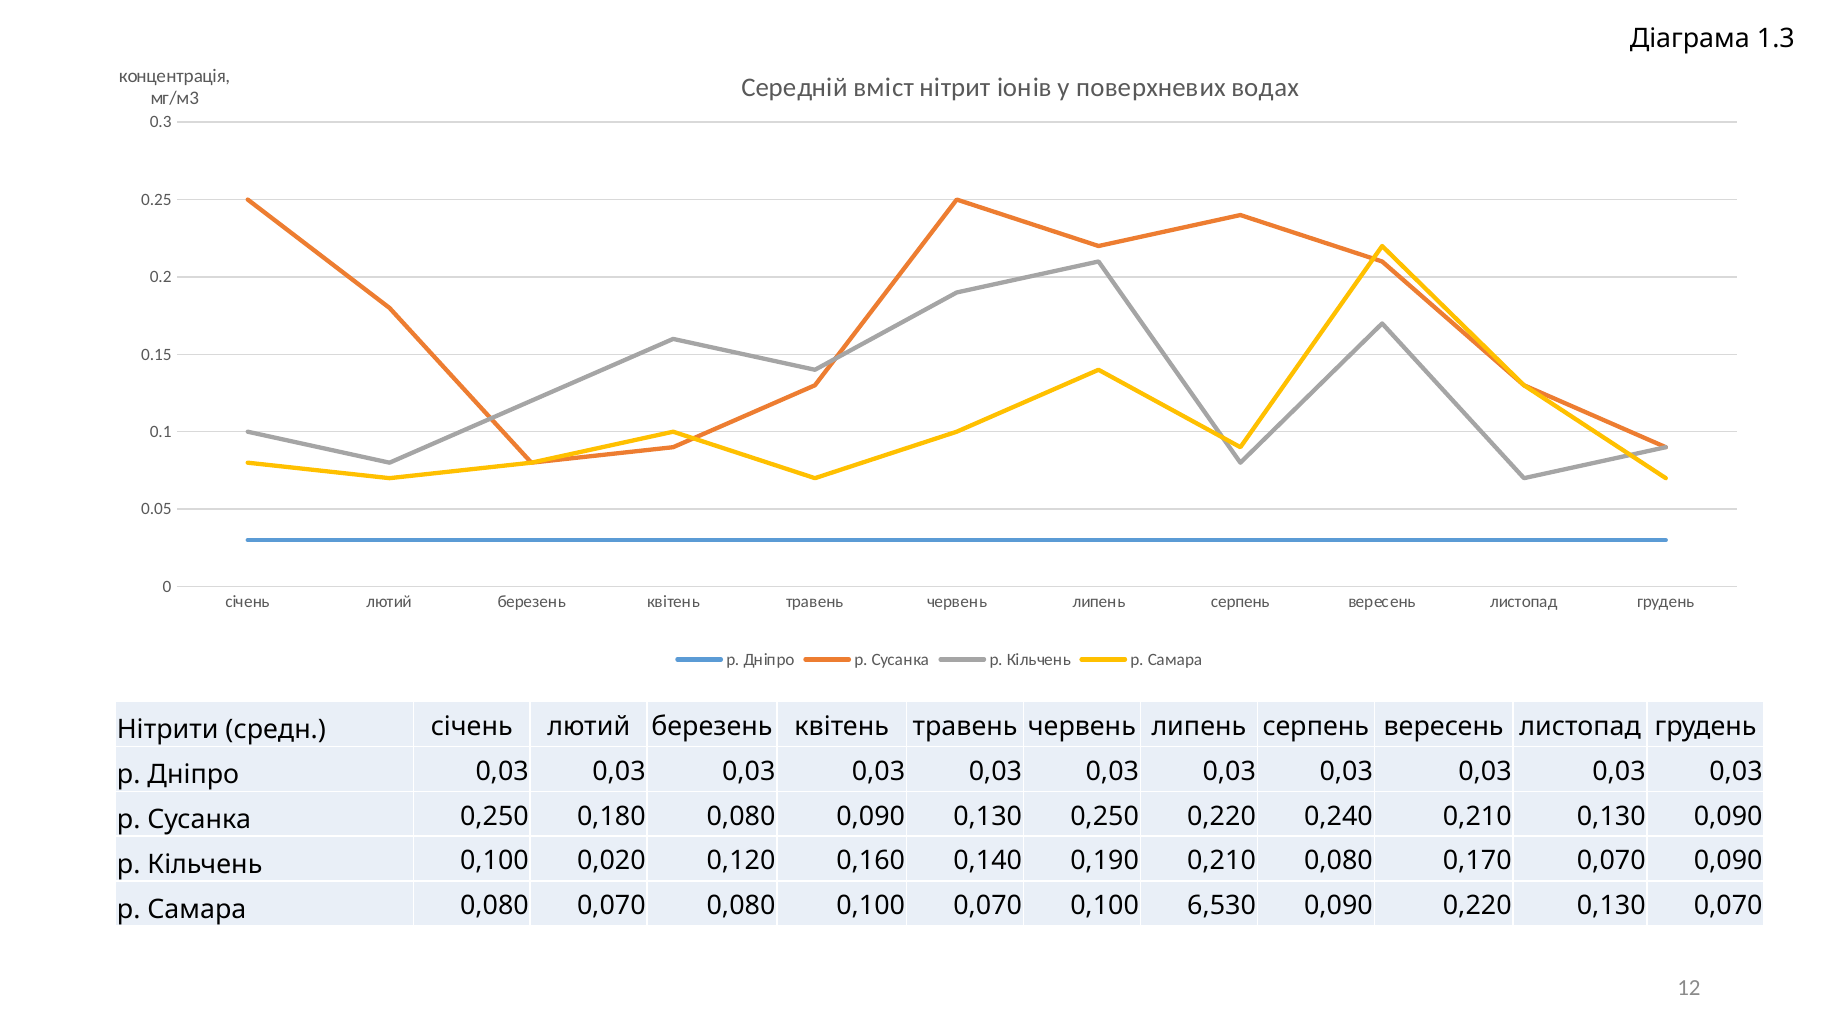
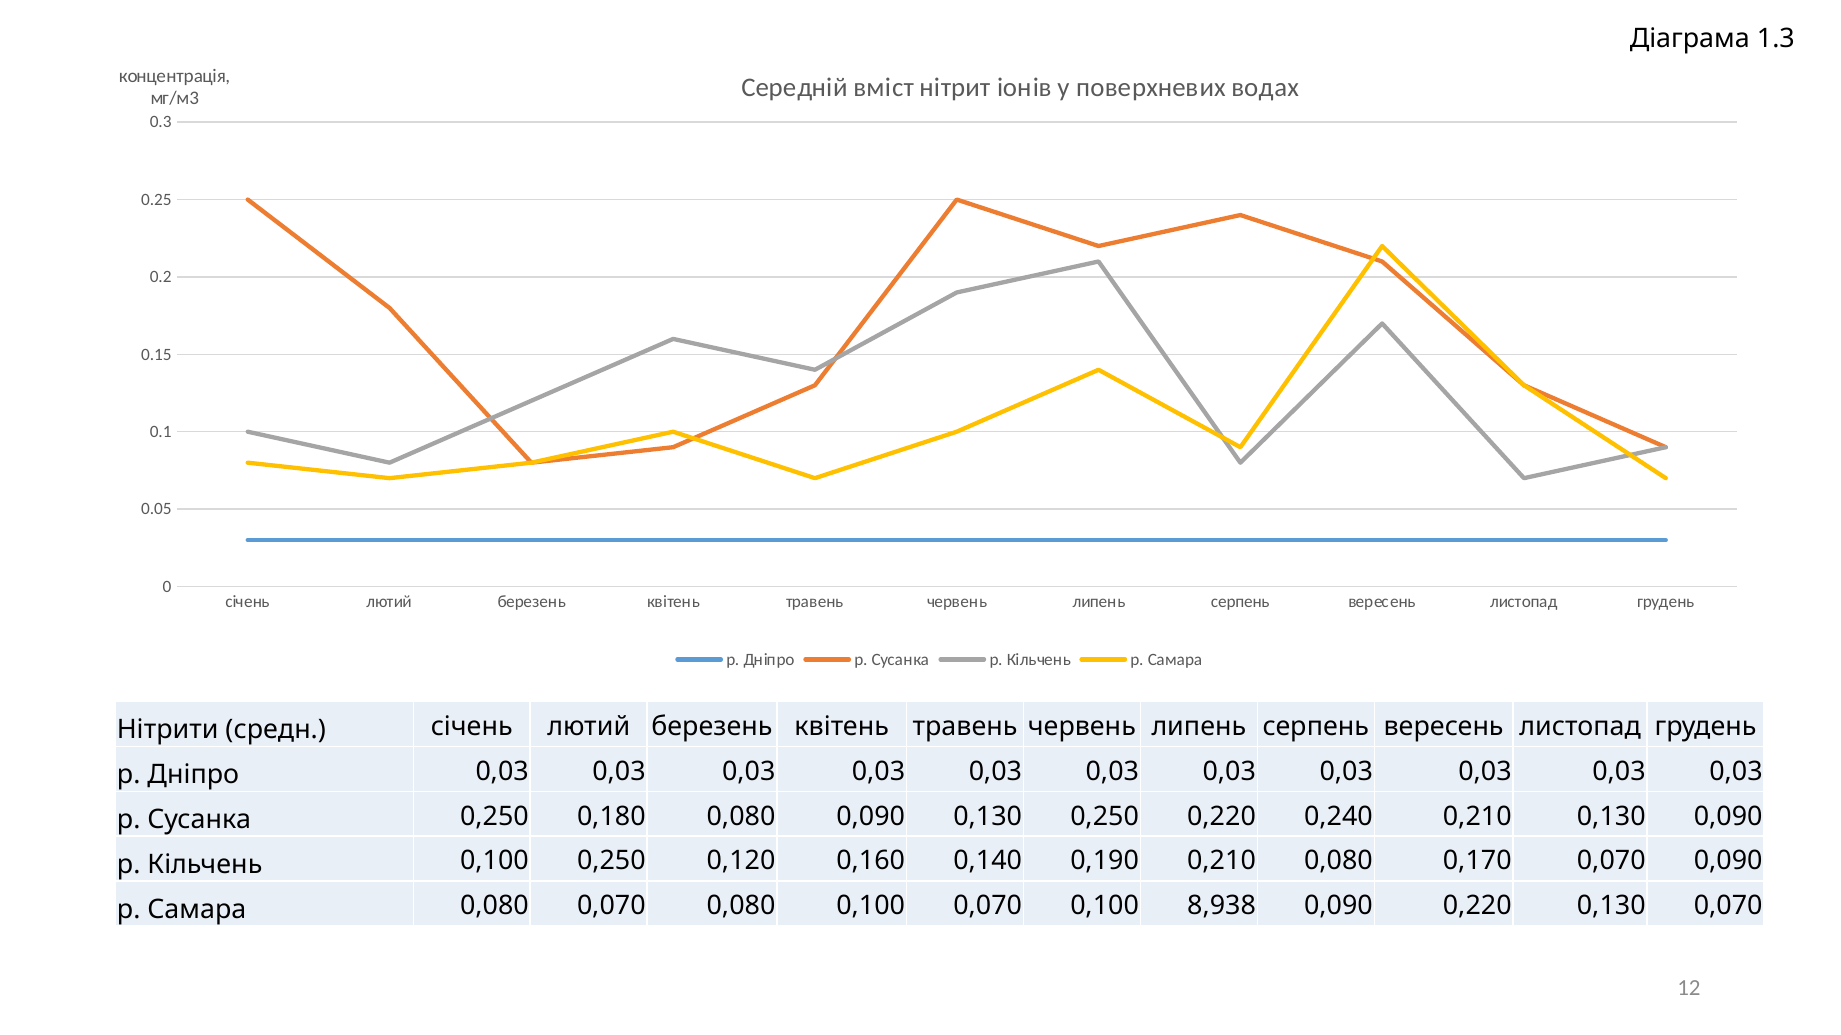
0,100 0,020: 0,020 -> 0,250
6,530: 6,530 -> 8,938
